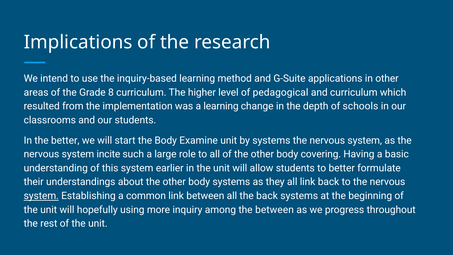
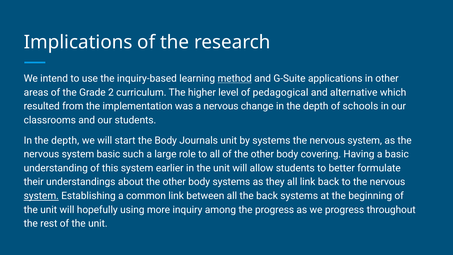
method underline: none -> present
8: 8 -> 2
and curriculum: curriculum -> alternative
a learning: learning -> nervous
better at (65, 140): better -> depth
Examine: Examine -> Journals
system incite: incite -> basic
the between: between -> progress
